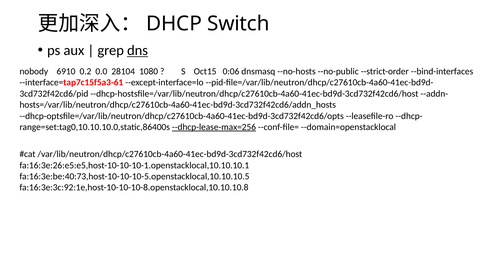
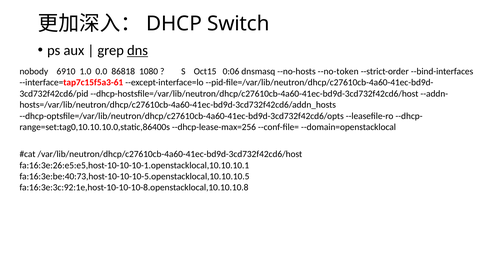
0.2: 0.2 -> 1.0
28104: 28104 -> 86818
--no-public: --no-public -> --no-token
--dhcp-lease-max=256 underline: present -> none
